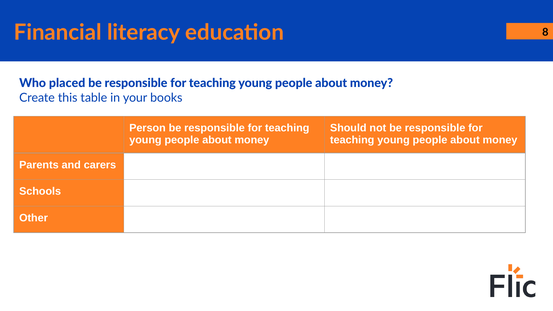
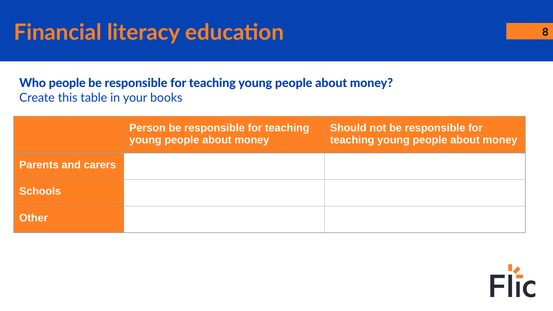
Who placed: placed -> people
